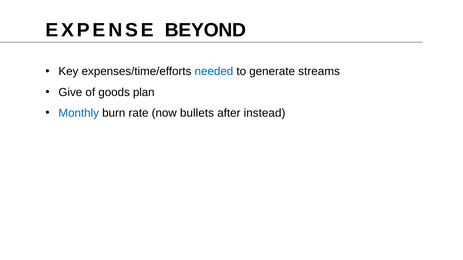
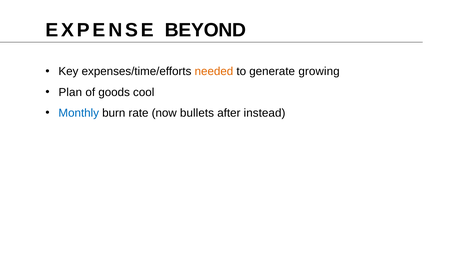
needed colour: blue -> orange
streams: streams -> growing
Give: Give -> Plan
plan: plan -> cool
